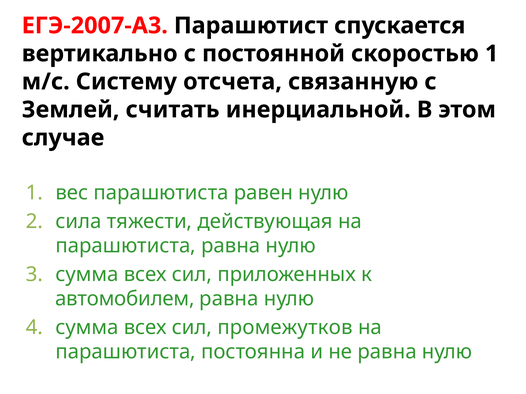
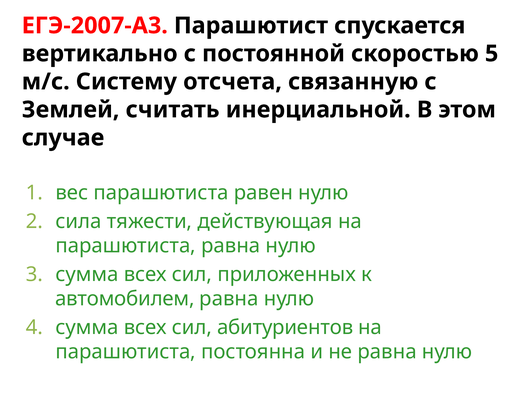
скоростью 1: 1 -> 5
промежутков: промежутков -> абитуриентов
